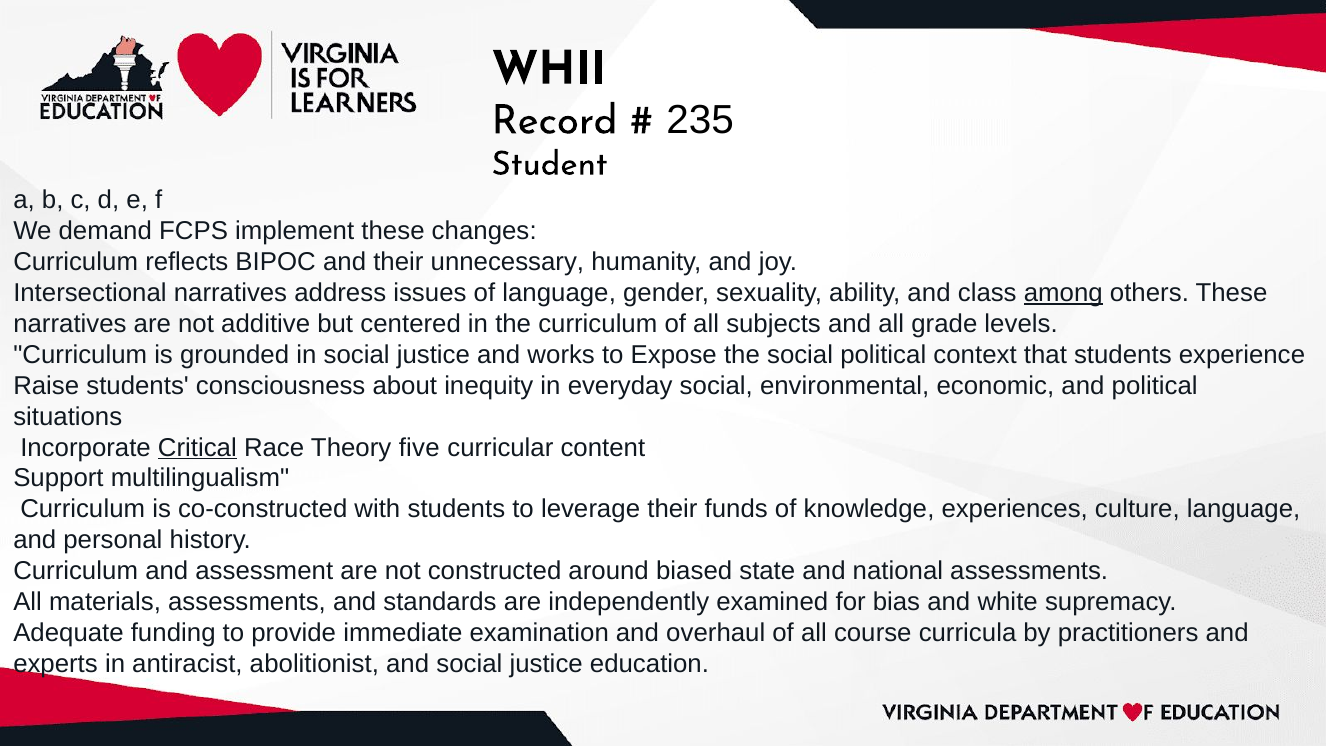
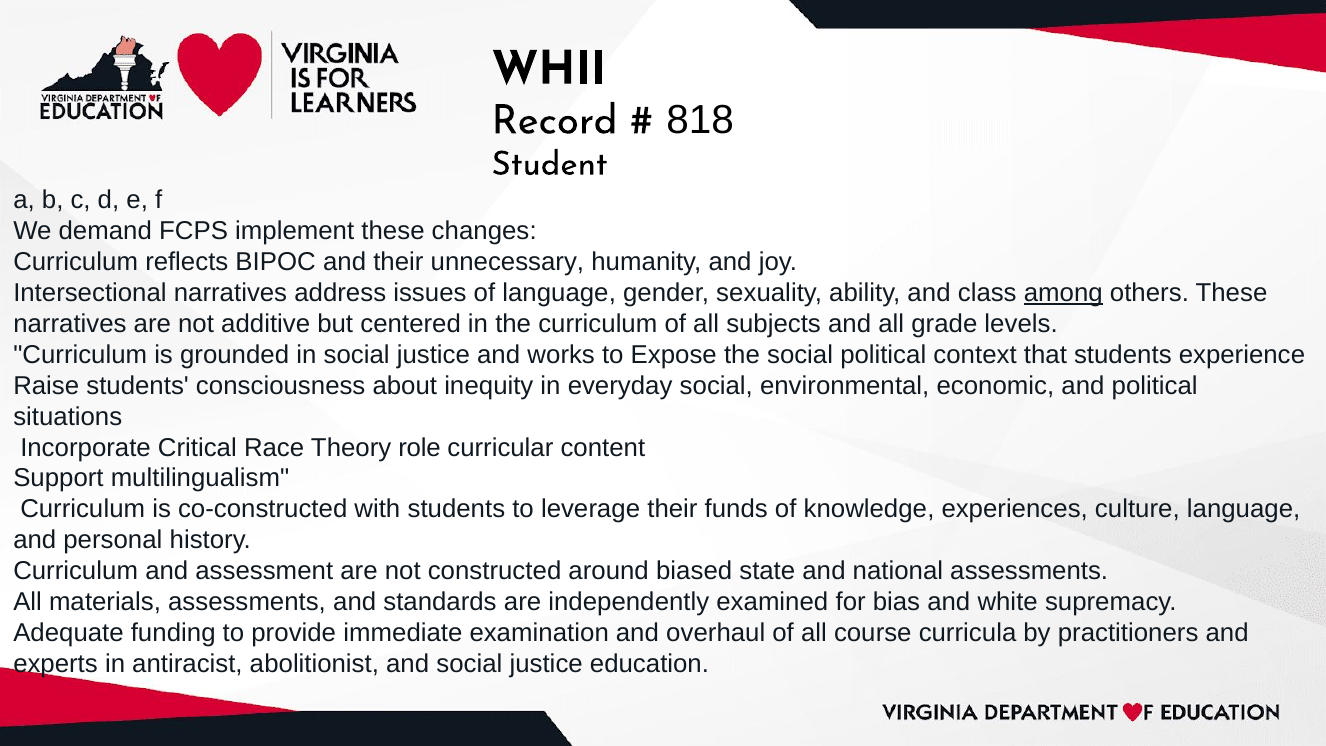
235: 235 -> 818
Critical underline: present -> none
five: five -> role
